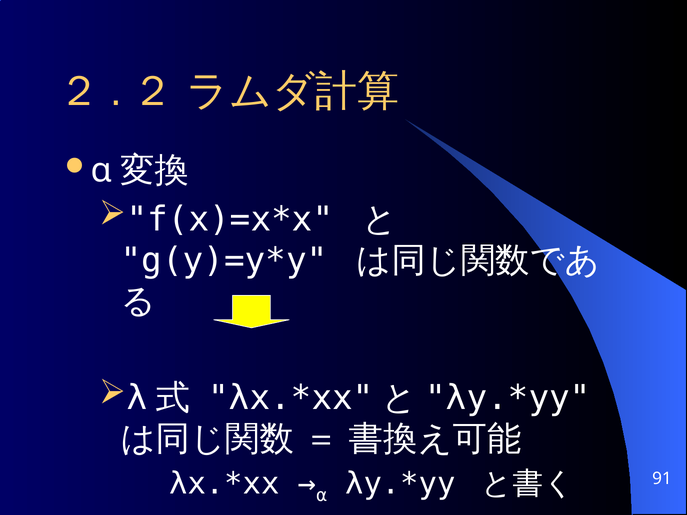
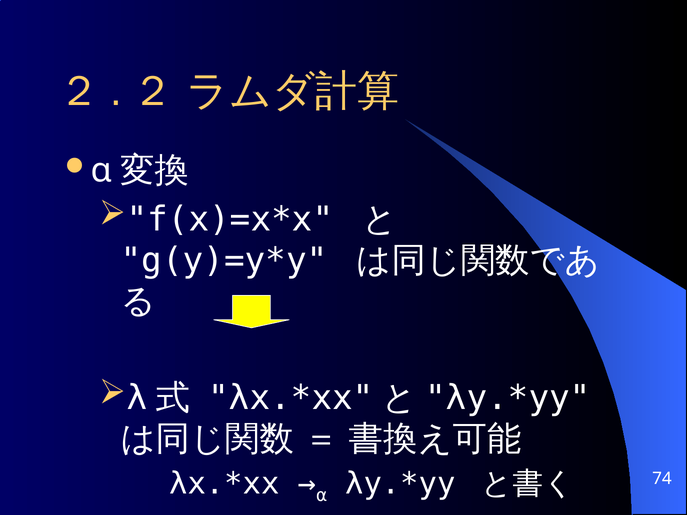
91: 91 -> 74
